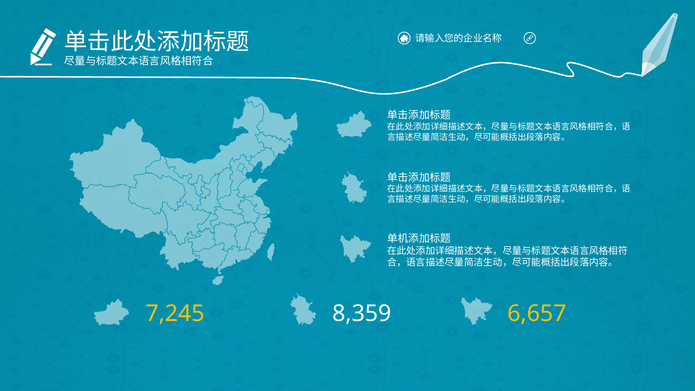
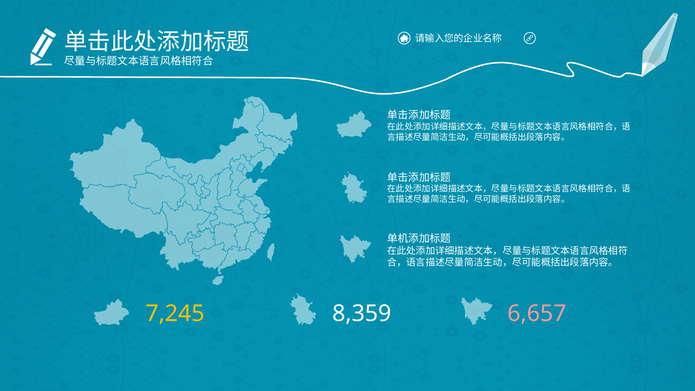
6,657 colour: yellow -> pink
